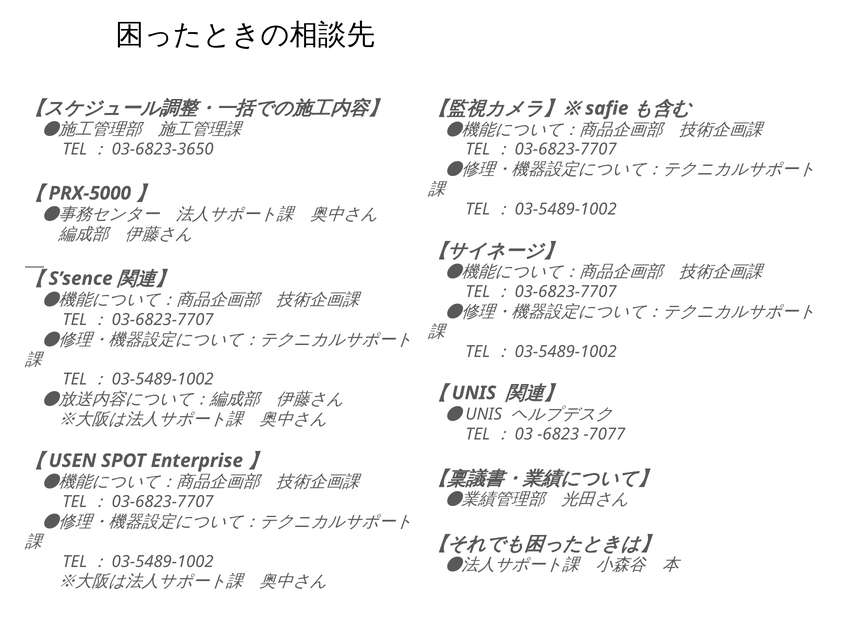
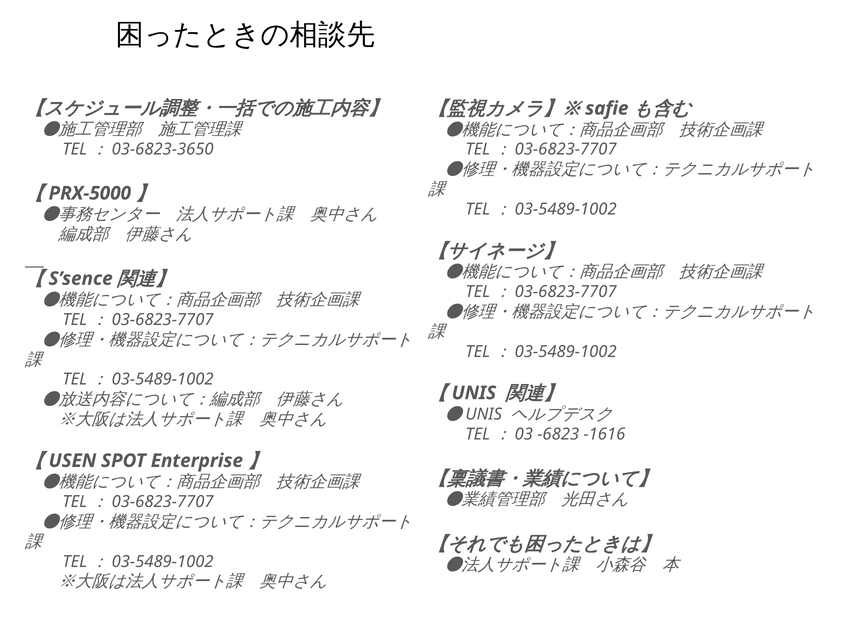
-7077: -7077 -> -1616
